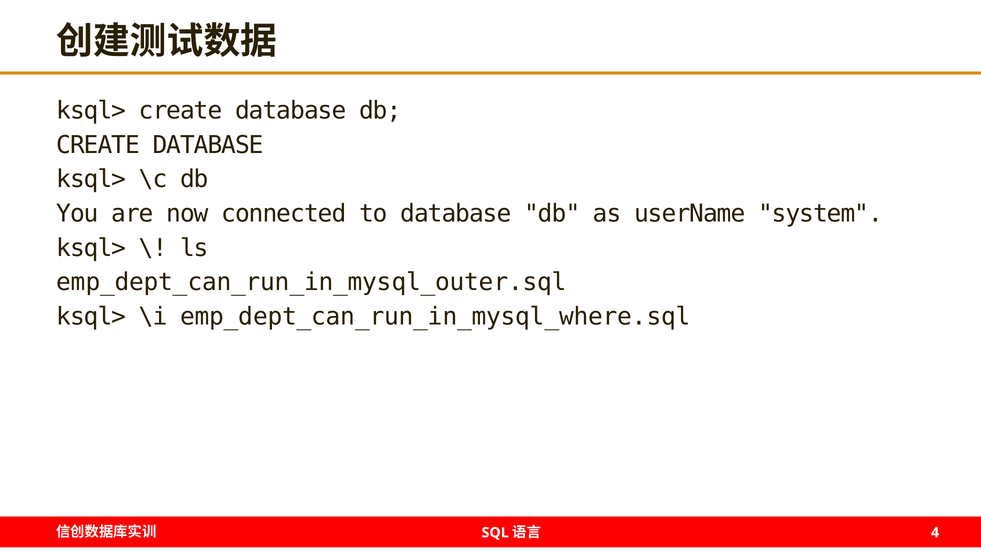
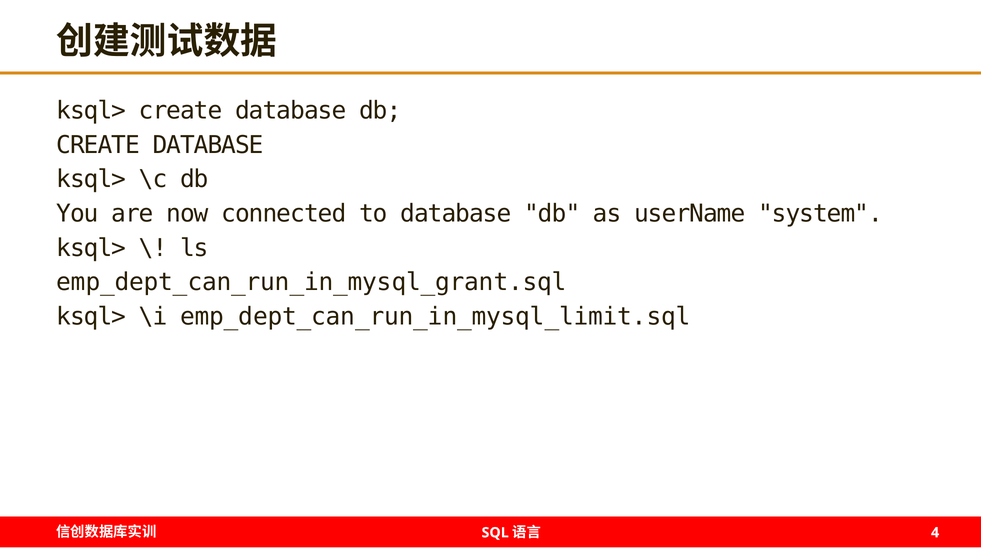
emp_dept_can_run_in_mysql_outer.sql: emp_dept_can_run_in_mysql_outer.sql -> emp_dept_can_run_in_mysql_grant.sql
emp_dept_can_run_in_mysql_where.sql: emp_dept_can_run_in_mysql_where.sql -> emp_dept_can_run_in_mysql_limit.sql
